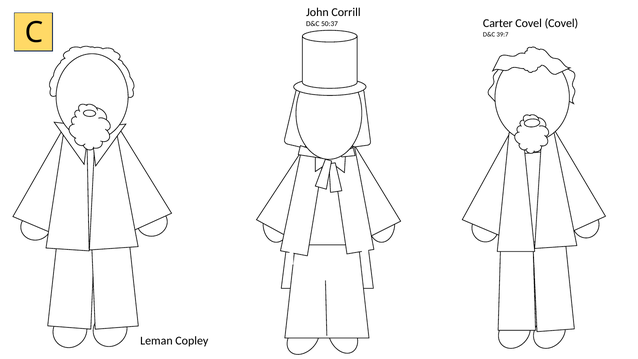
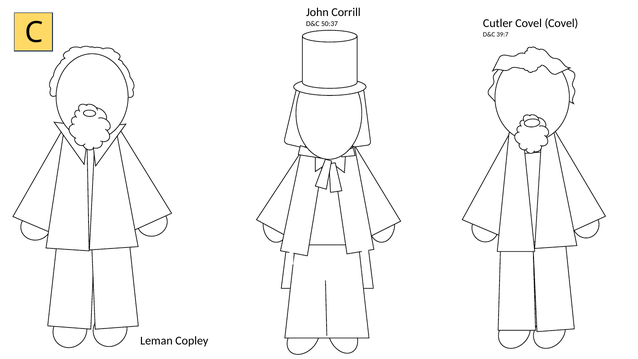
Carter: Carter -> Cutler
